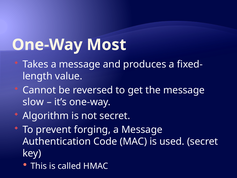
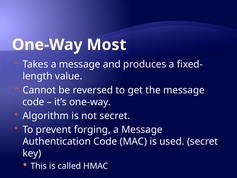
slow at (33, 102): slow -> code
